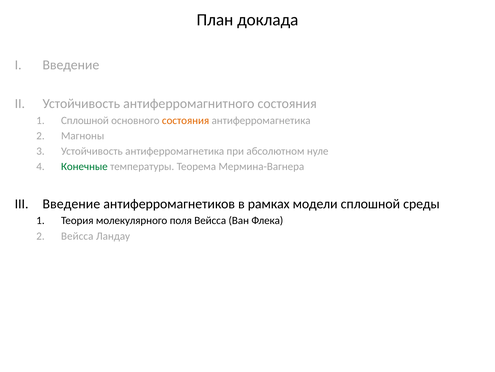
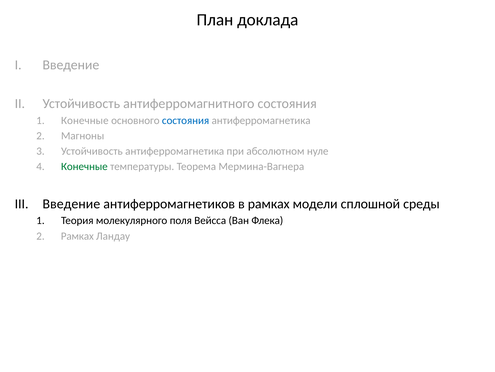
Сплошной at (85, 120): Сплошной -> Конечные
состояния at (186, 120) colour: orange -> blue
Вейсса at (77, 236): Вейсса -> Рамках
